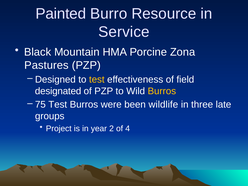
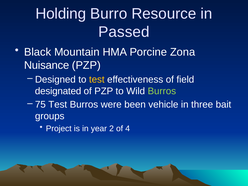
Painted: Painted -> Holding
Service: Service -> Passed
Pastures: Pastures -> Nuisance
Burros at (162, 91) colour: yellow -> light green
wildlife: wildlife -> vehicle
late: late -> bait
